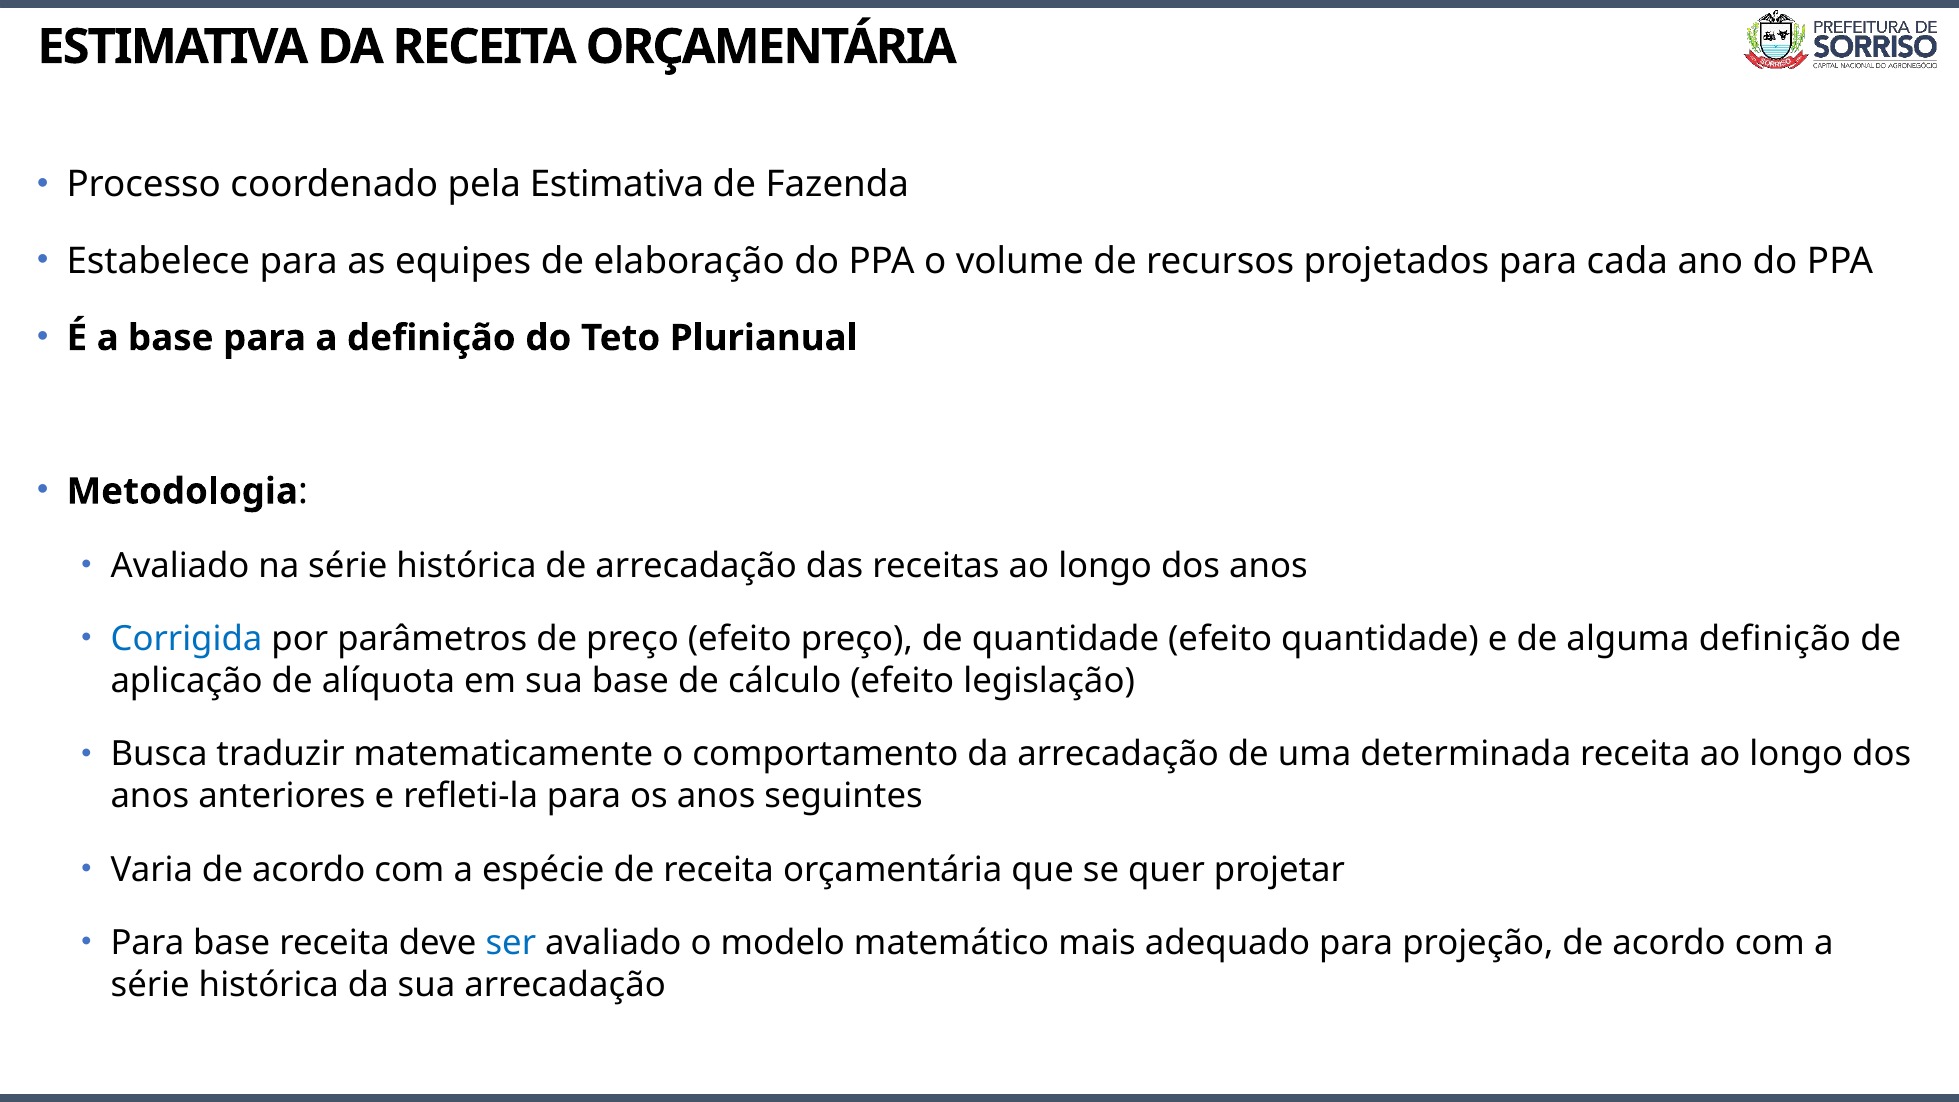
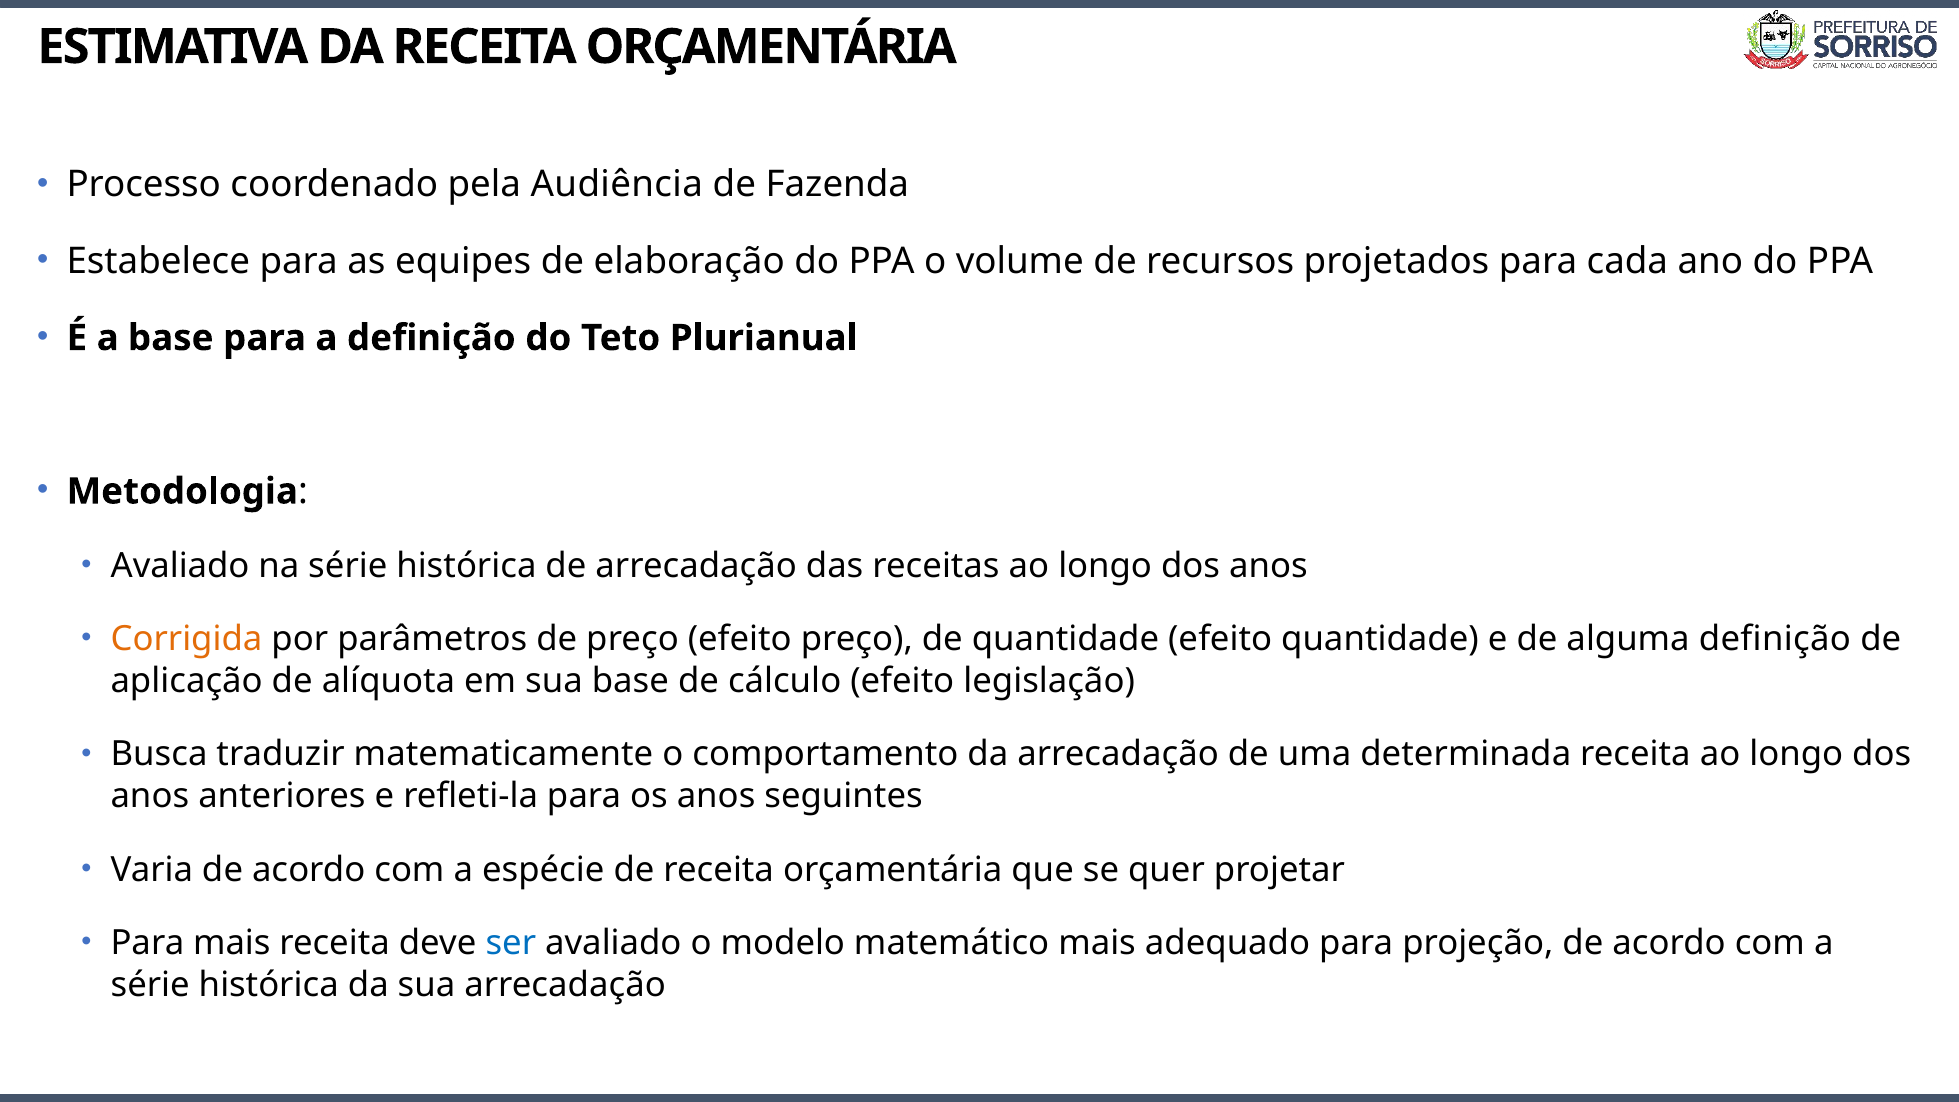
pela Estimativa: Estimativa -> Audiência
Corrigida colour: blue -> orange
Para base: base -> mais
